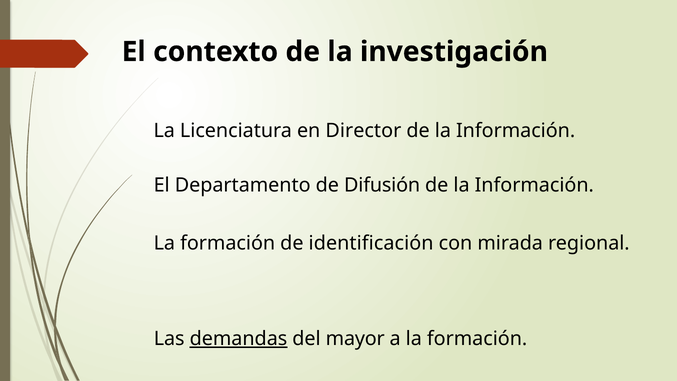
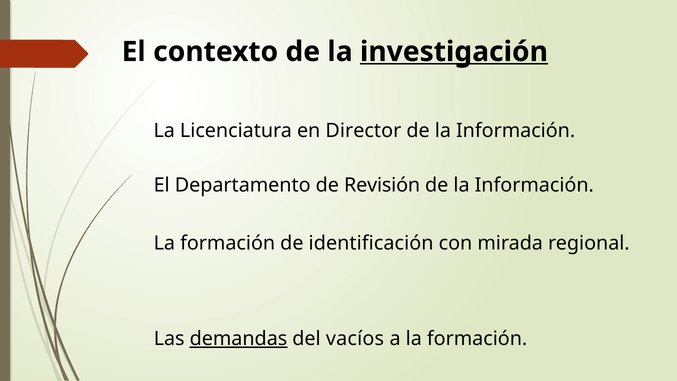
investigación underline: none -> present
Difusión: Difusión -> Revisión
mayor: mayor -> vacíos
